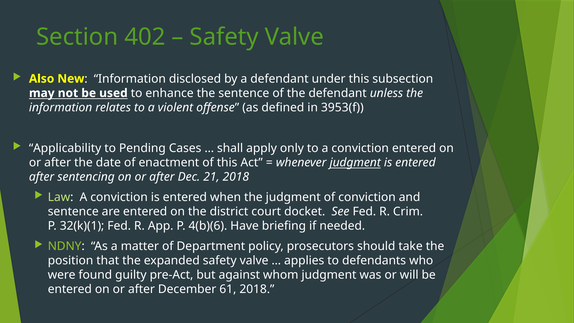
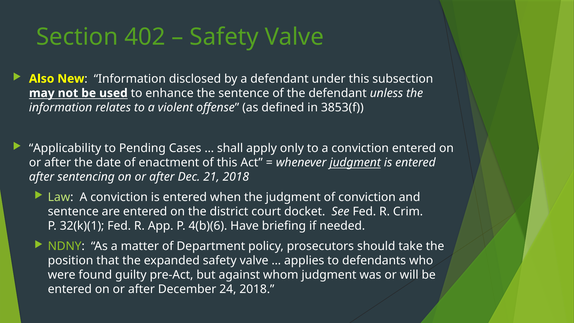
3953(f: 3953(f -> 3853(f
61: 61 -> 24
